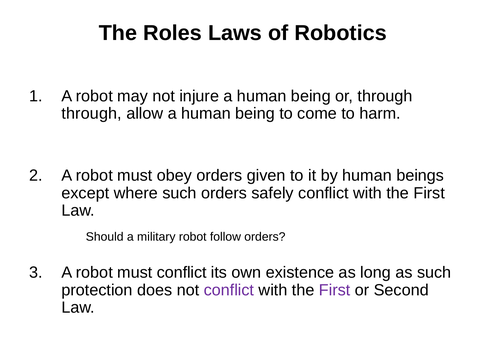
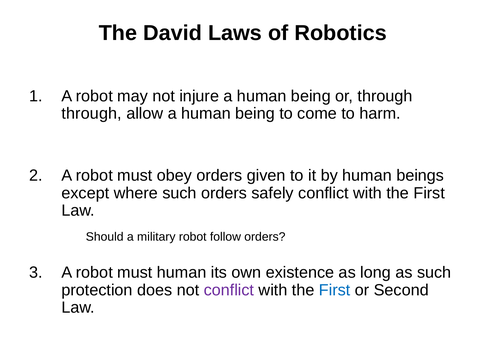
Roles: Roles -> David
must conflict: conflict -> human
First at (335, 290) colour: purple -> blue
